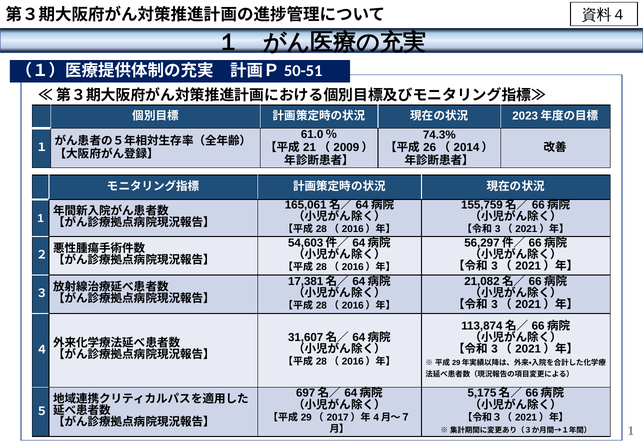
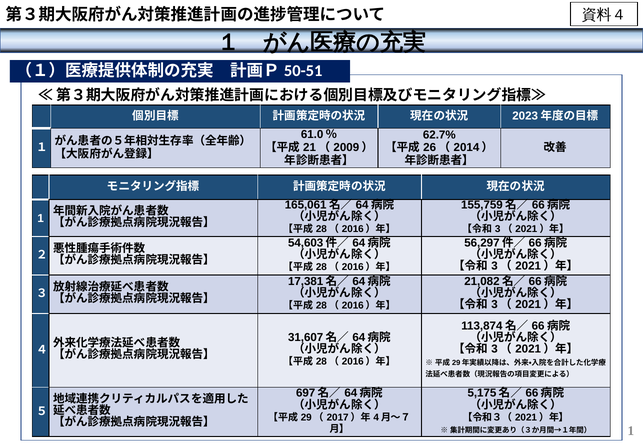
74.3%: 74.3% -> 62.7%
